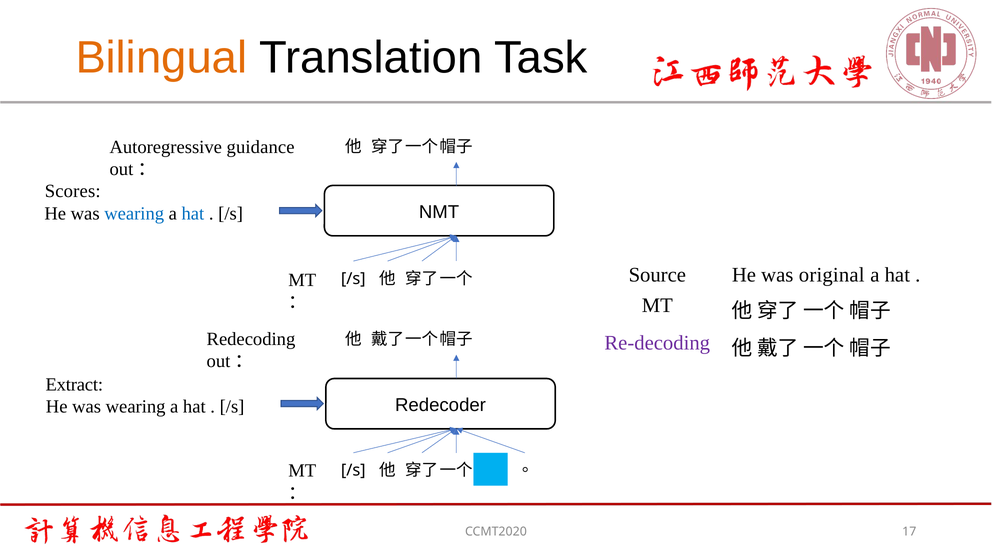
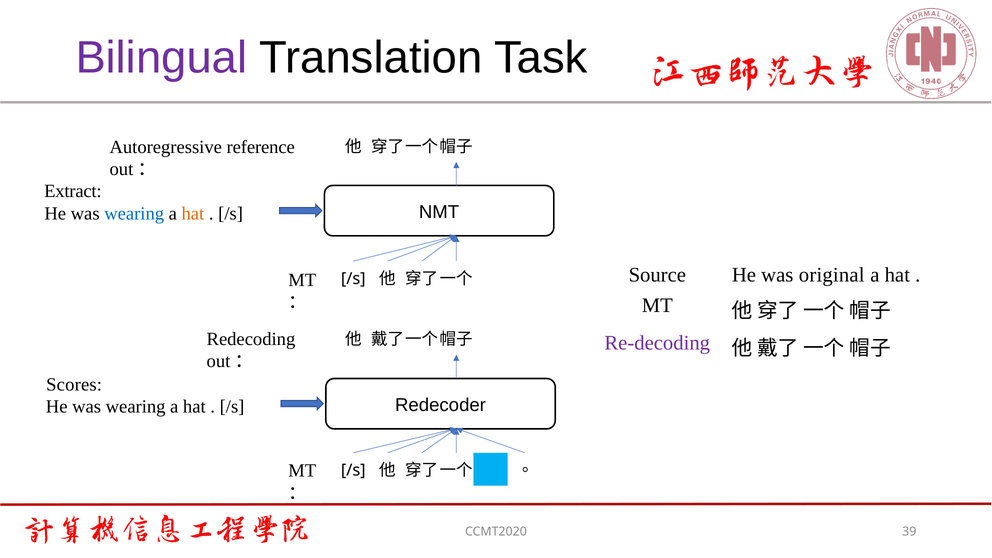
Bilingual colour: orange -> purple
guidance: guidance -> reference
Scores: Scores -> Extract
hat at (193, 214) colour: blue -> orange
Extract: Extract -> Scores
17: 17 -> 39
